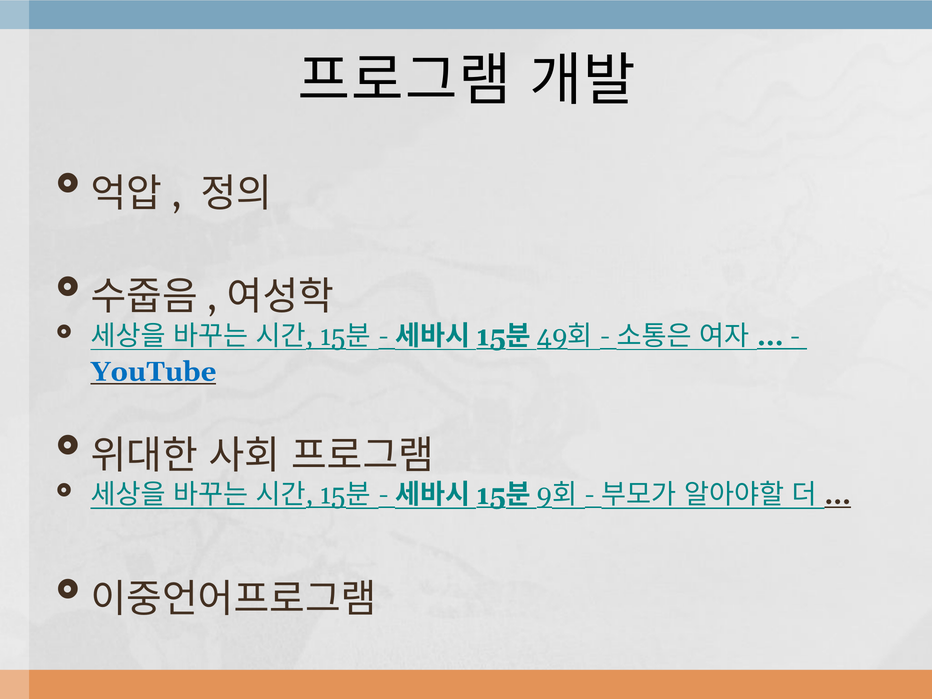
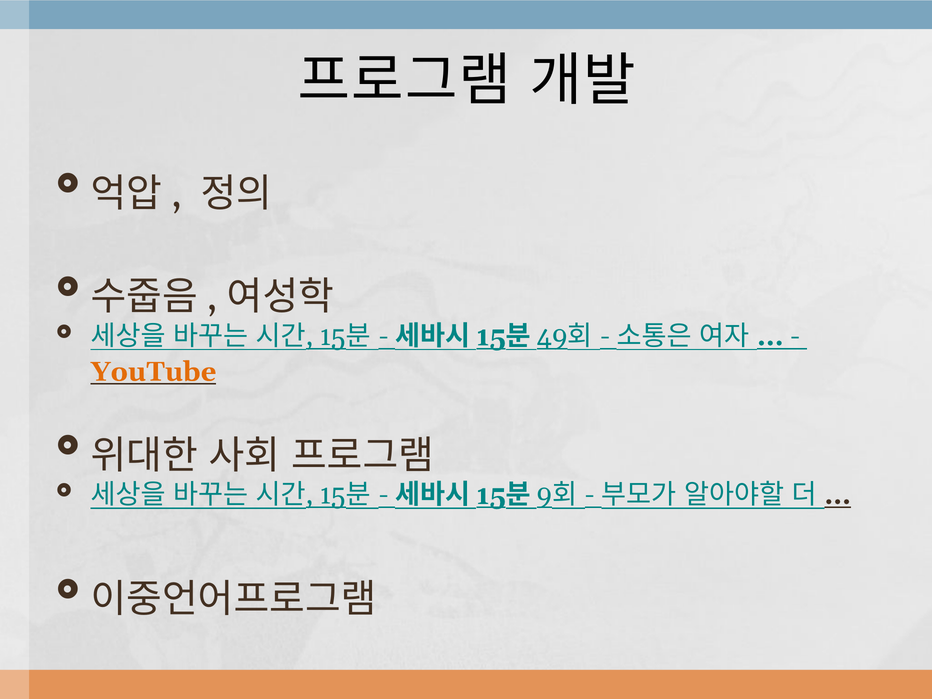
YouTube colour: blue -> orange
